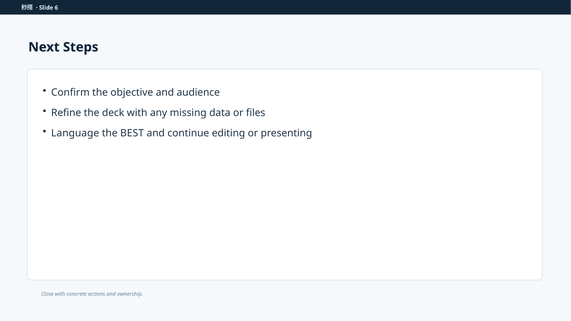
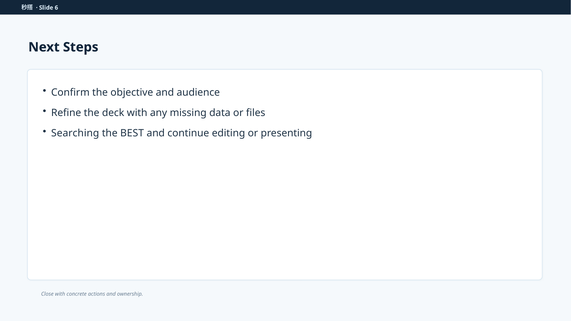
Language: Language -> Searching
